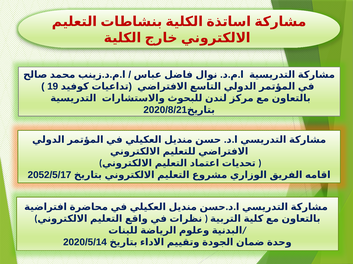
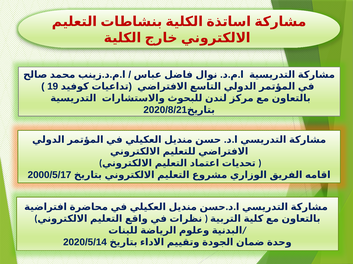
2052/5/17: 2052/5/17 -> 2000/5/17
